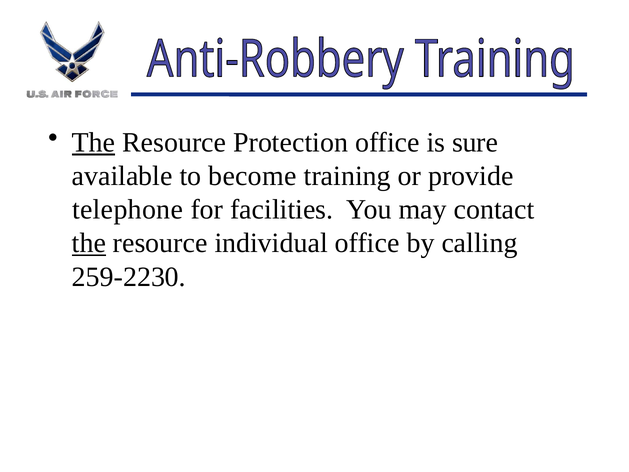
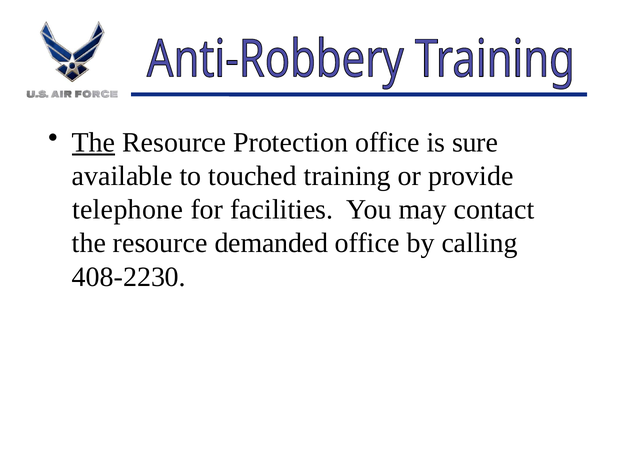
become: become -> touched
the at (89, 243) underline: present -> none
individual: individual -> demanded
259-2230: 259-2230 -> 408-2230
